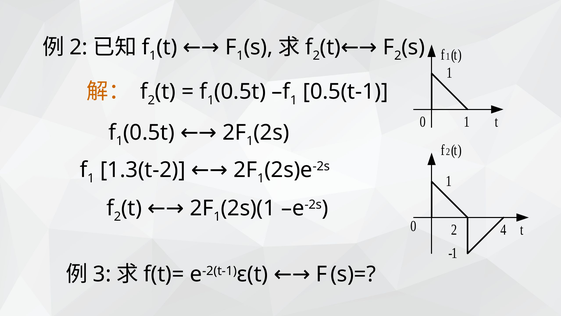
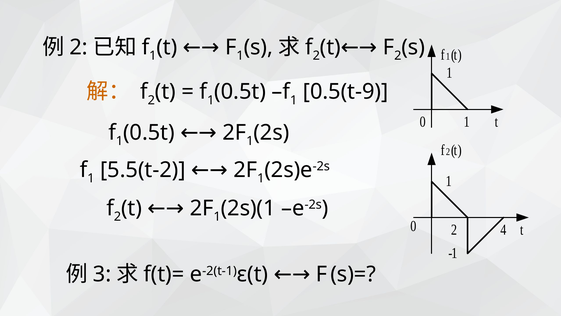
0.5(t-1: 0.5(t-1 -> 0.5(t-9
1.3(t-2: 1.3(t-2 -> 5.5(t-2
